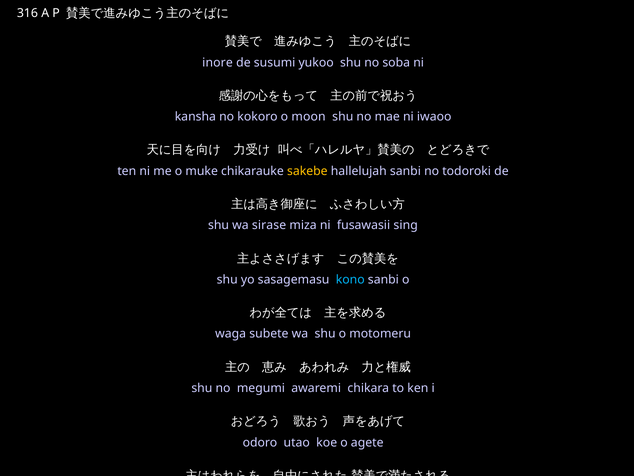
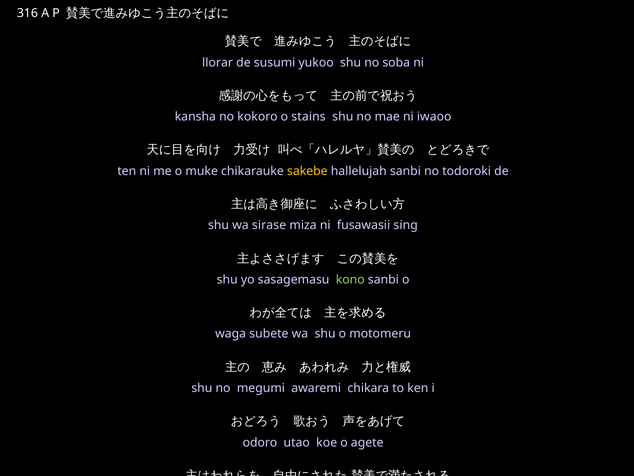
inore: inore -> llorar
moon: moon -> stains
kono colour: light blue -> light green
